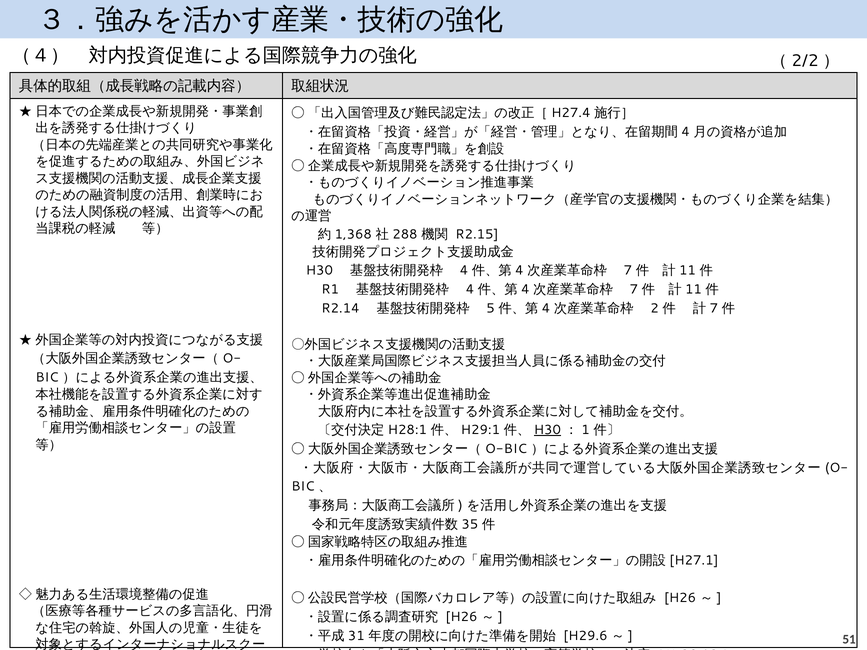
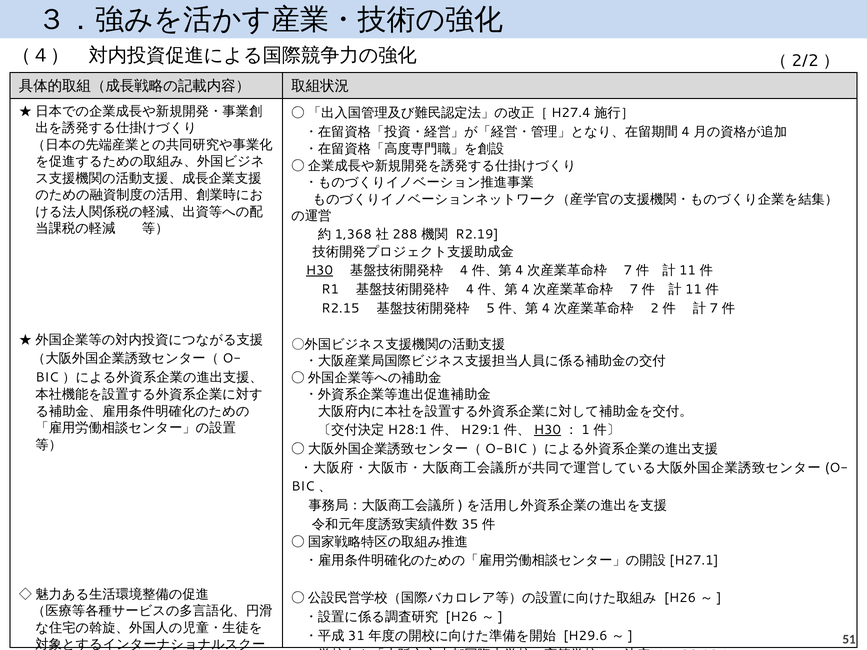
R2.15: R2.15 -> R2.19
H30 at (319, 270) underline: none -> present
R2.14: R2.14 -> R2.15
